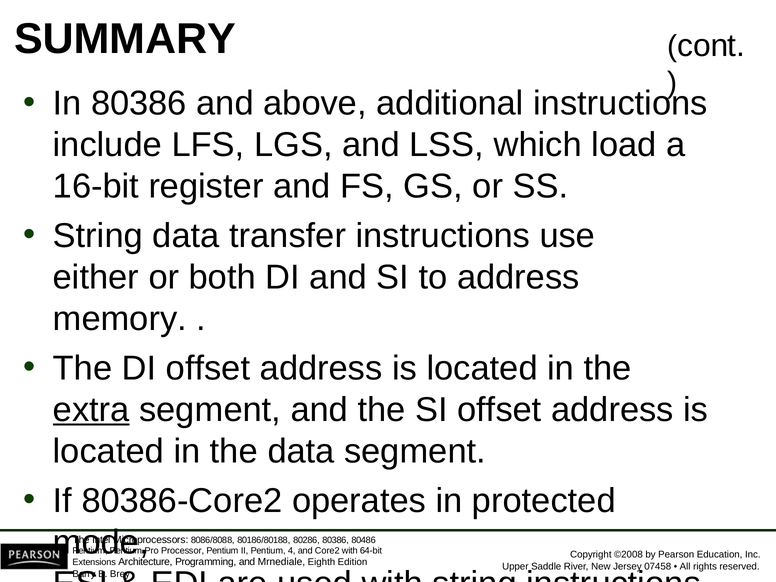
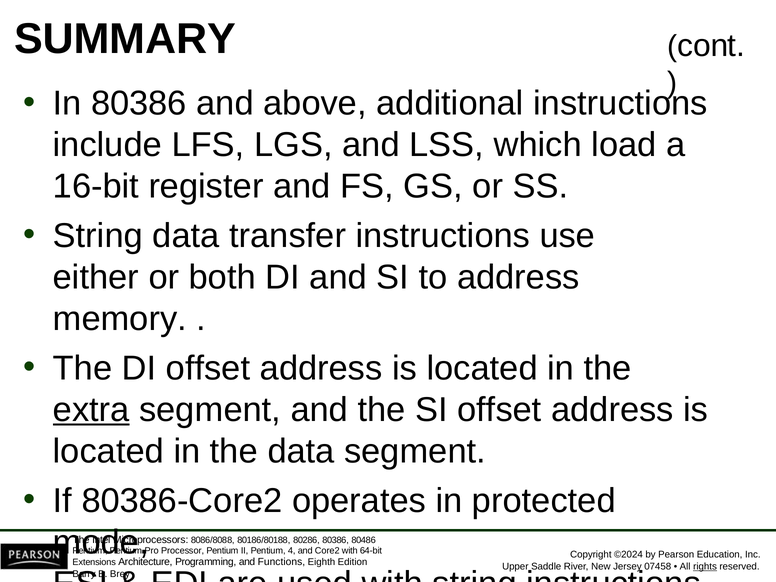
©2008: ©2008 -> ©2024
Mrnediale: Mrnediale -> Functions
rights underline: none -> present
